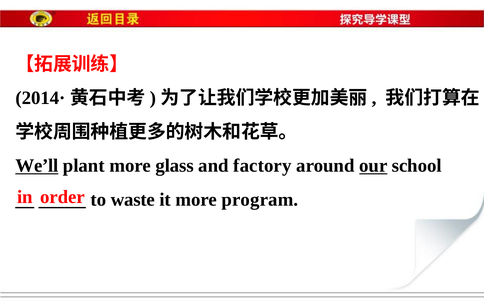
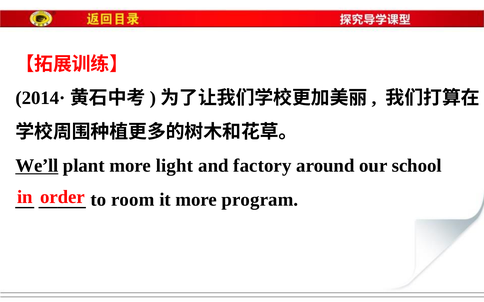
glass: glass -> light
our underline: present -> none
waste: waste -> room
